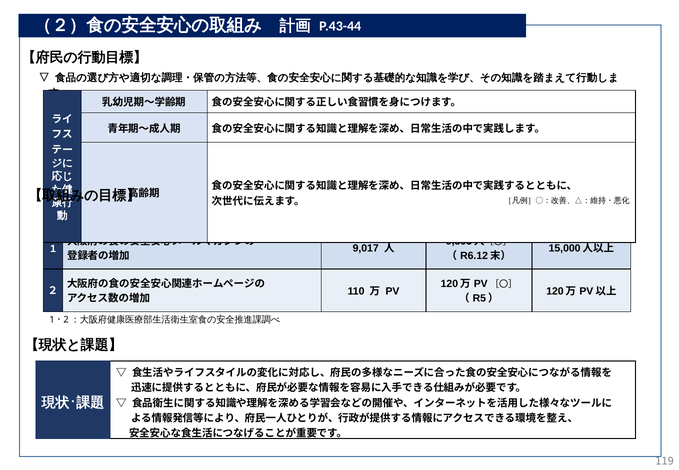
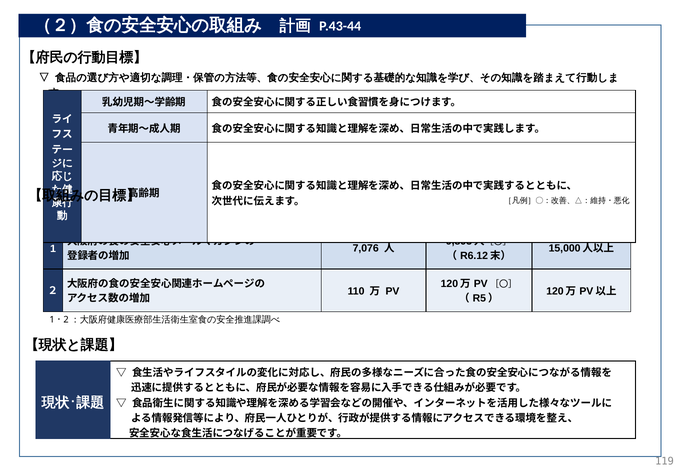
9,017: 9,017 -> 7,076
